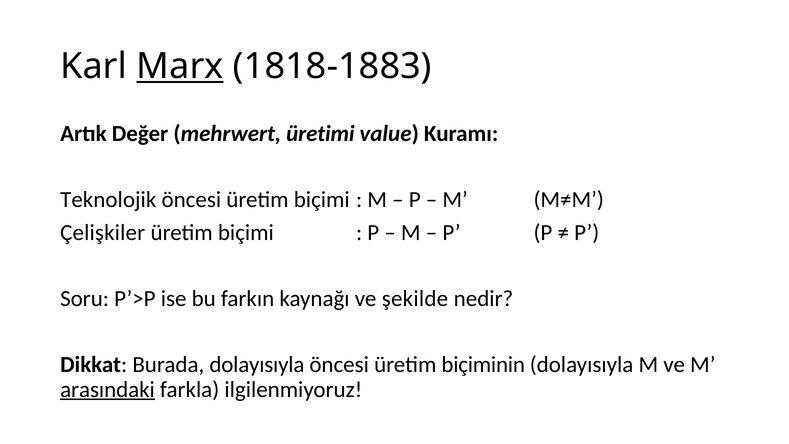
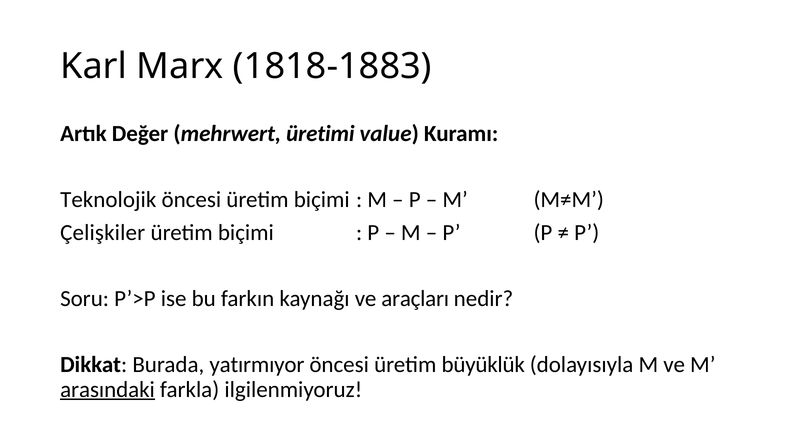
Marx underline: present -> none
şekilde: şekilde -> araçları
Burada dolayısıyla: dolayısıyla -> yatırmıyor
biçiminin: biçiminin -> büyüklük
